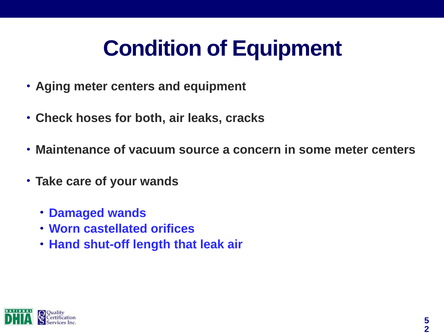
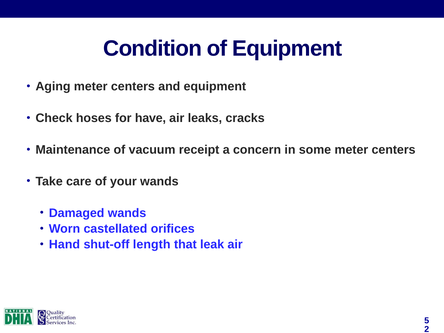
both: both -> have
source: source -> receipt
